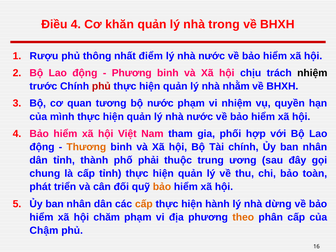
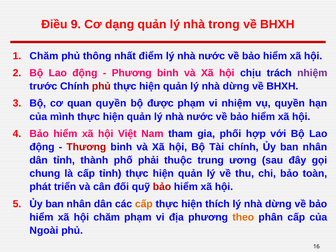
Điều 4: 4 -> 9
khăn: khăn -> dạng
Rượu at (44, 56): Rượu -> Chăm
nhiệm at (312, 73) colour: black -> purple
quản lý nhà nhằm: nhằm -> dừng
quan tương: tương -> quyền
bộ nước: nước -> được
Thương colour: orange -> red
bảo at (162, 187) colour: orange -> red
hành: hành -> thích
Chậm: Chậm -> Ngoài
